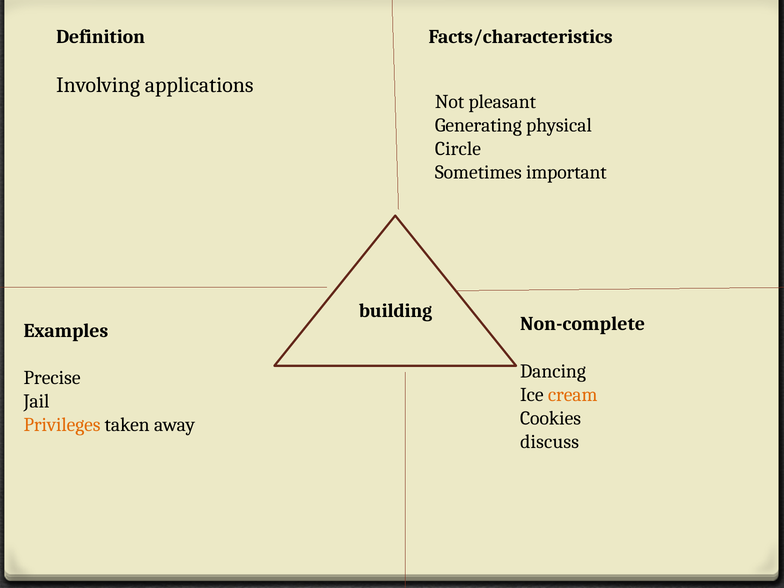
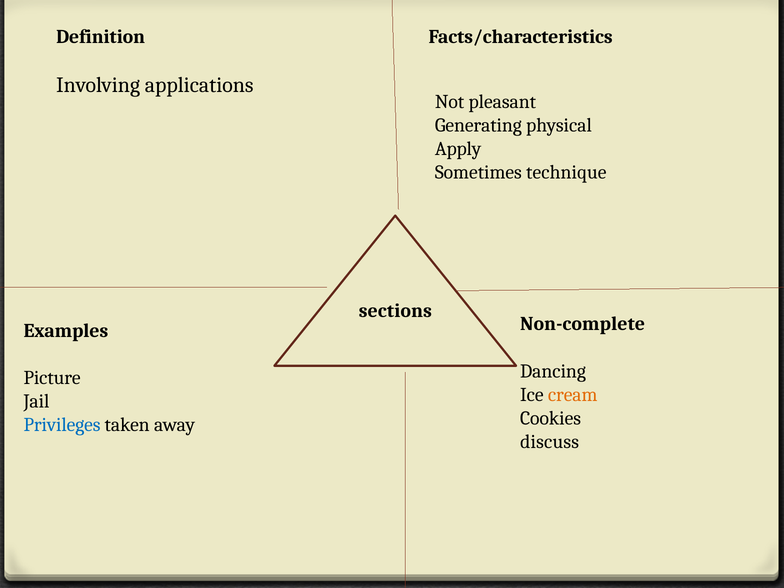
Circle: Circle -> Apply
important: important -> technique
building: building -> sections
Precise: Precise -> Picture
Privileges colour: orange -> blue
